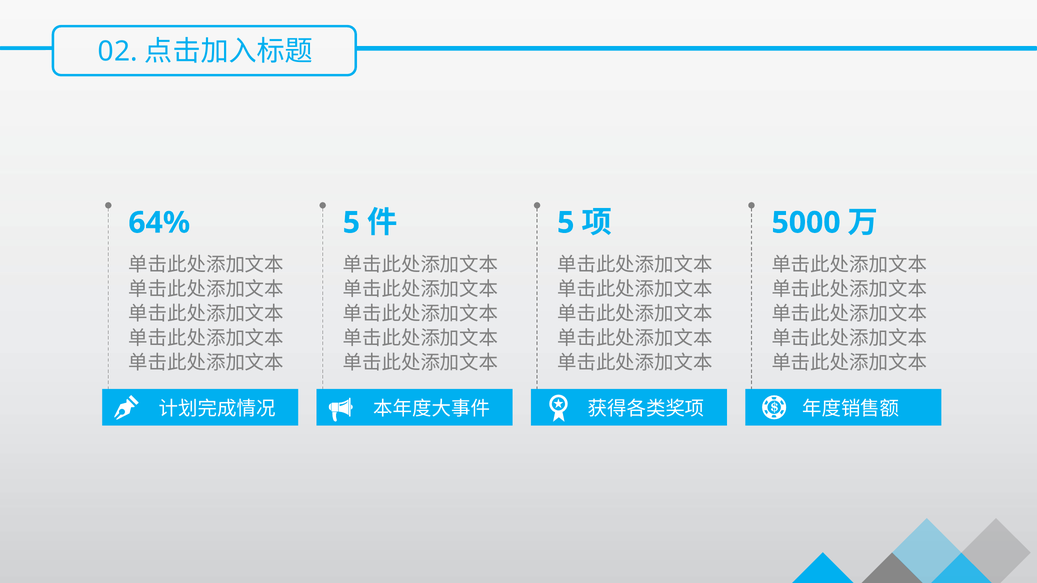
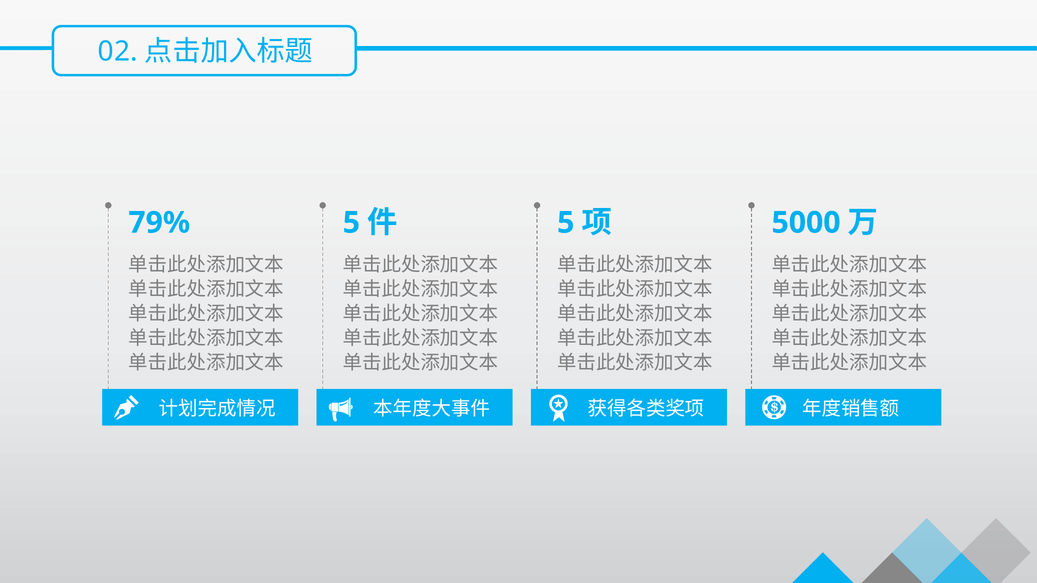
64%: 64% -> 79%
